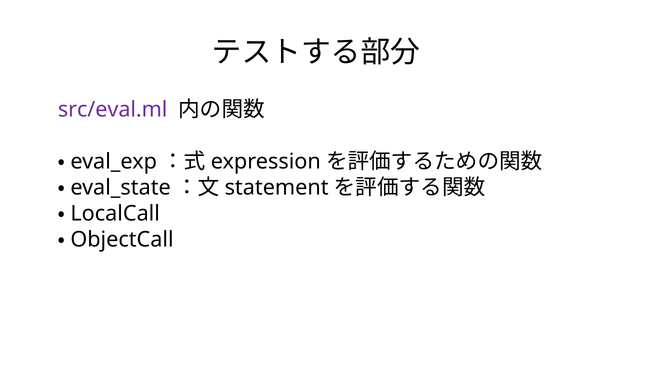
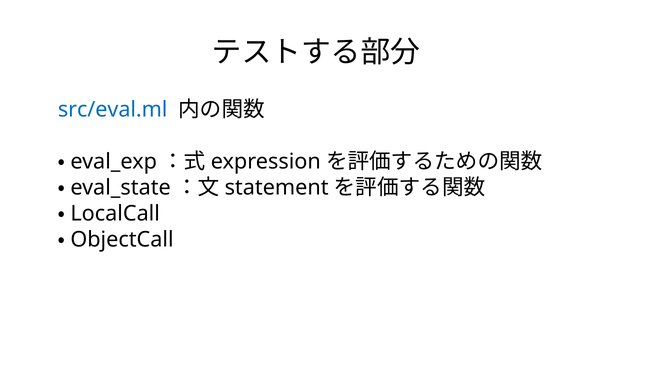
src/eval.ml colour: purple -> blue
